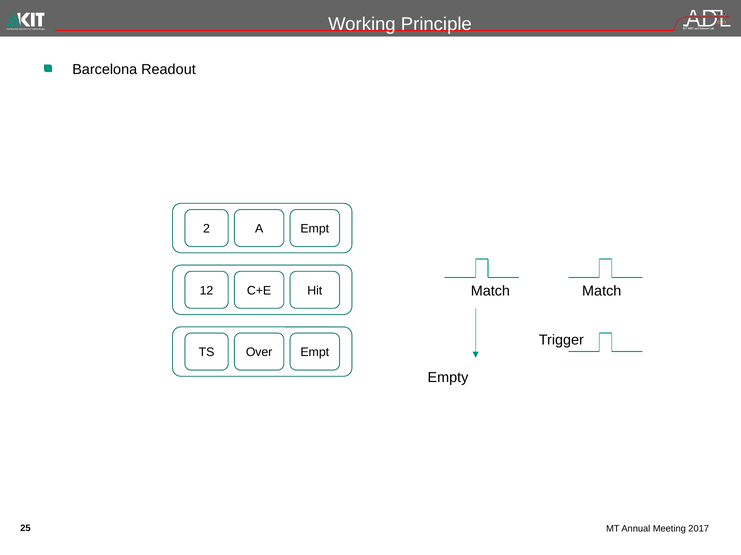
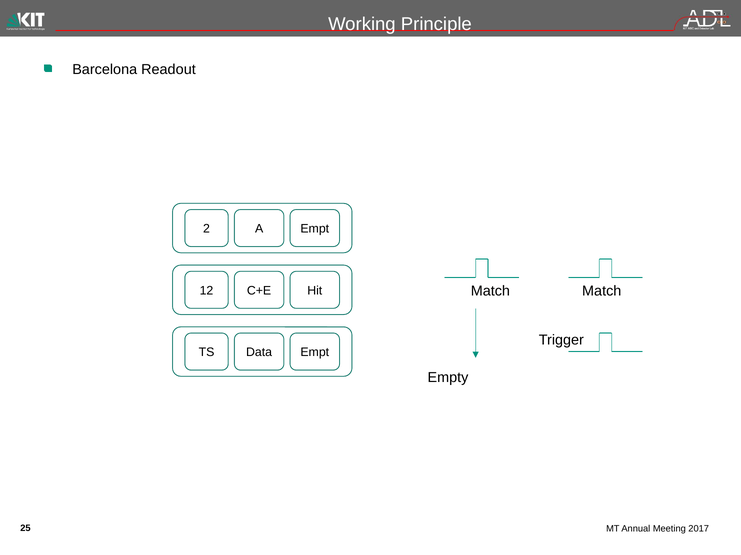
Over: Over -> Data
